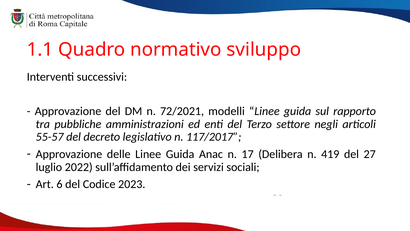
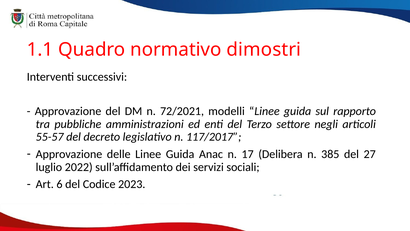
sviluppo: sviluppo -> dimostri
419: 419 -> 385
